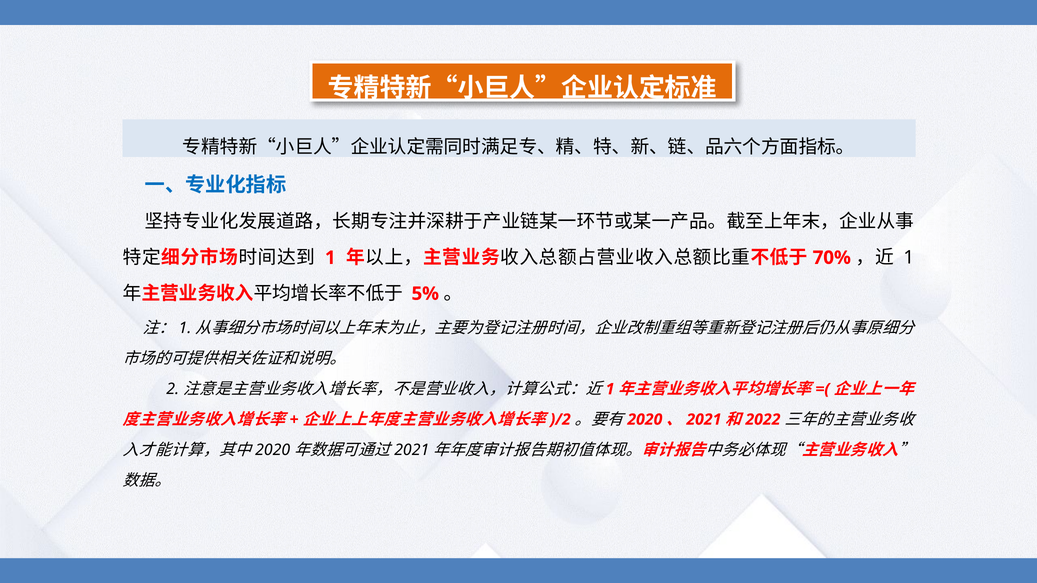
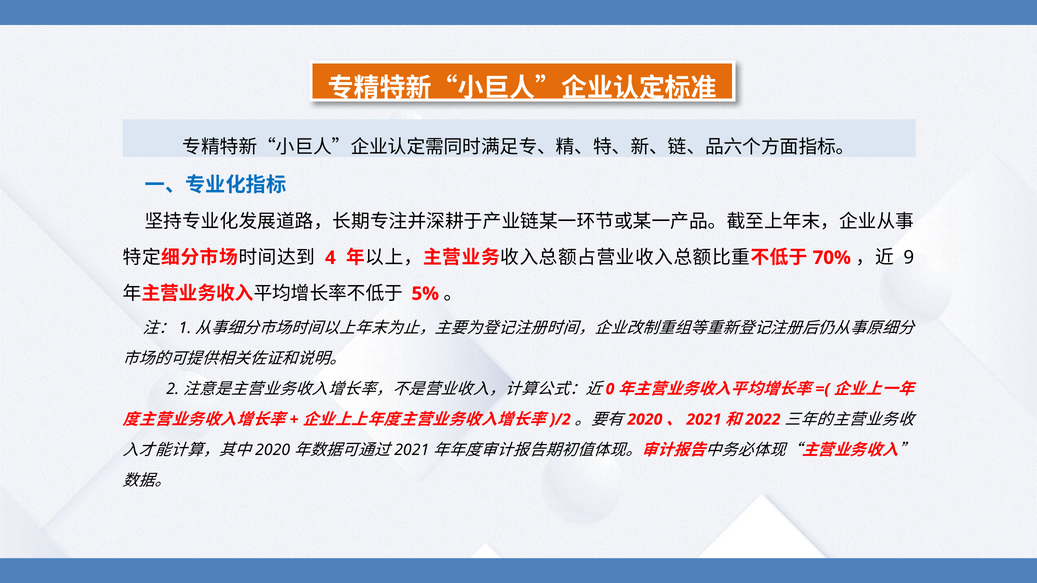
1 at (330, 258): 1 -> 4
1 at (909, 258): 1 -> 9
1 at (610, 389): 1 -> 0
